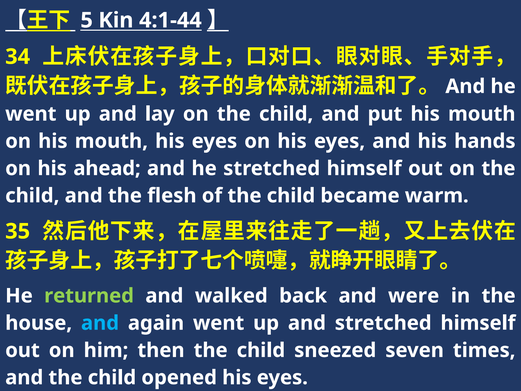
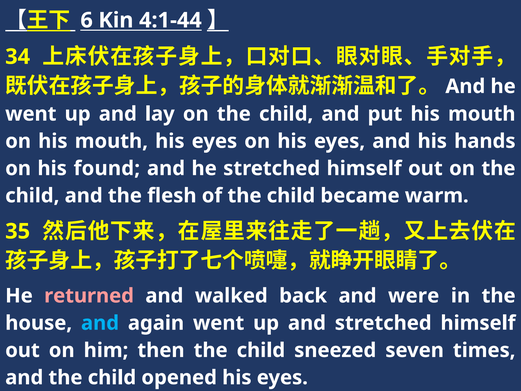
5: 5 -> 6
ahead: ahead -> found
returned colour: light green -> pink
